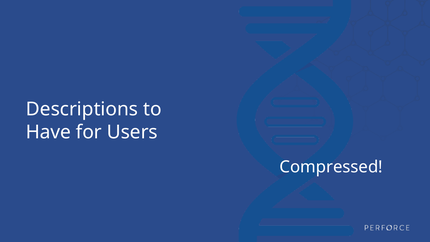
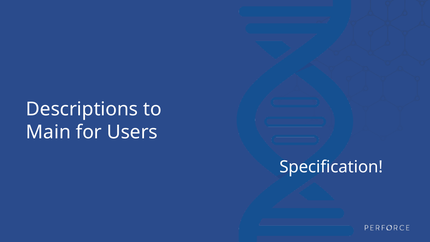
Have: Have -> Main
Compressed: Compressed -> Specification
